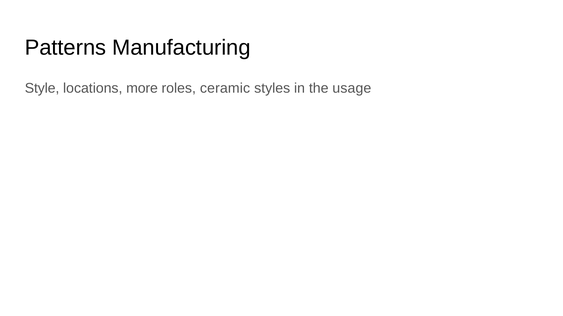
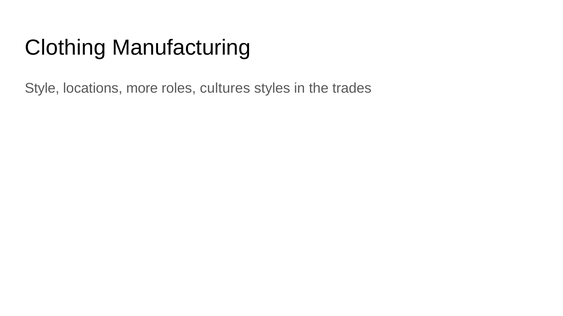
Patterns: Patterns -> Clothing
ceramic: ceramic -> cultures
usage: usage -> trades
